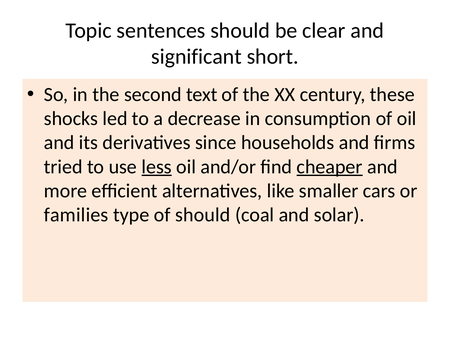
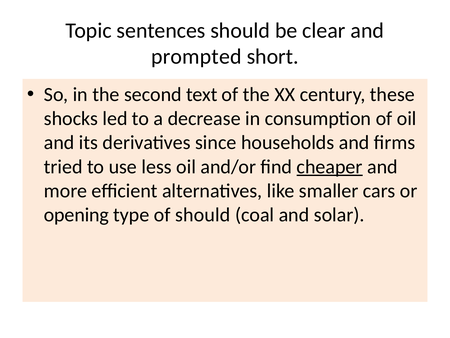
significant: significant -> prompted
less underline: present -> none
families: families -> opening
